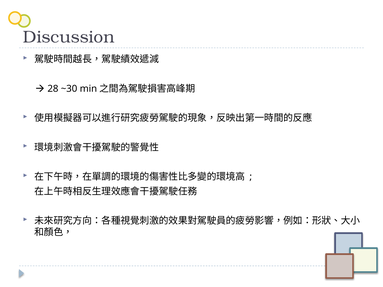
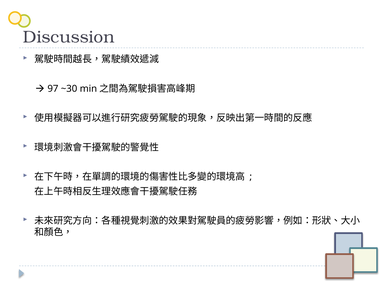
28: 28 -> 97
